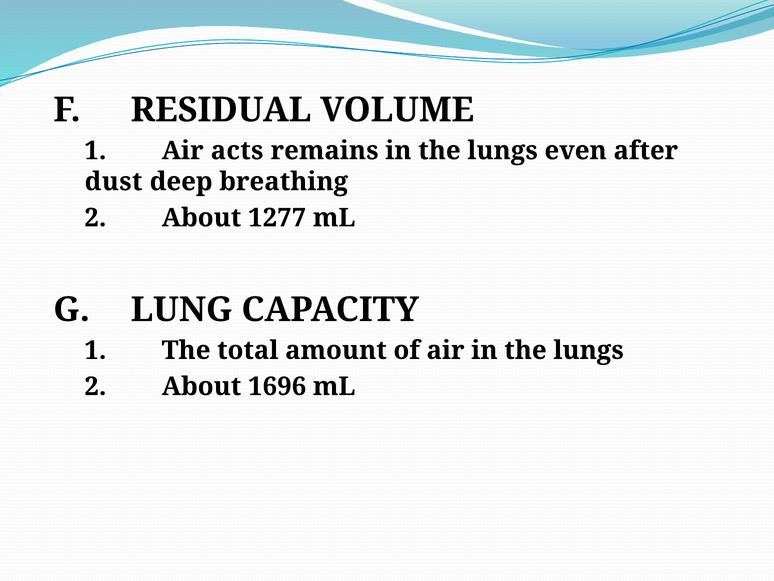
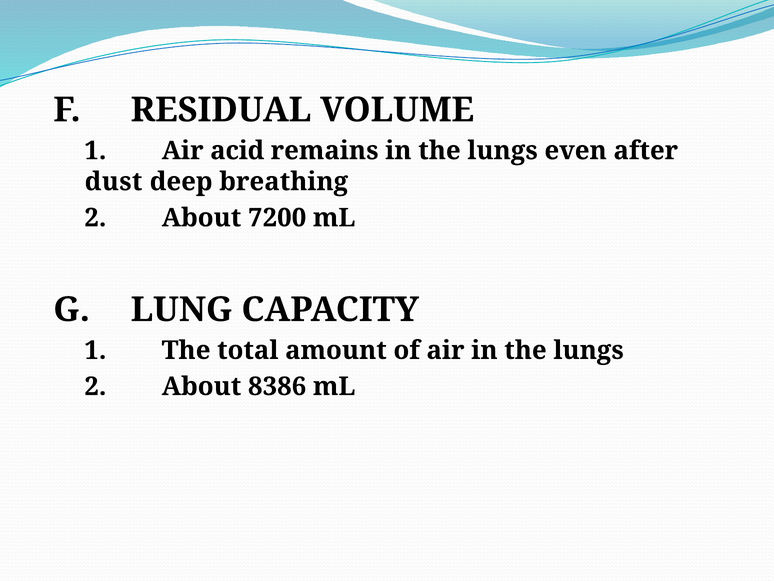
acts: acts -> acid
1277: 1277 -> 7200
1696: 1696 -> 8386
